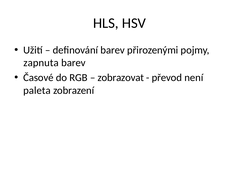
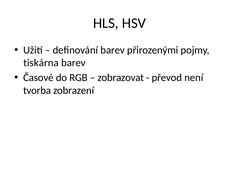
zapnuta: zapnuta -> tiskárna
paleta: paleta -> tvorba
